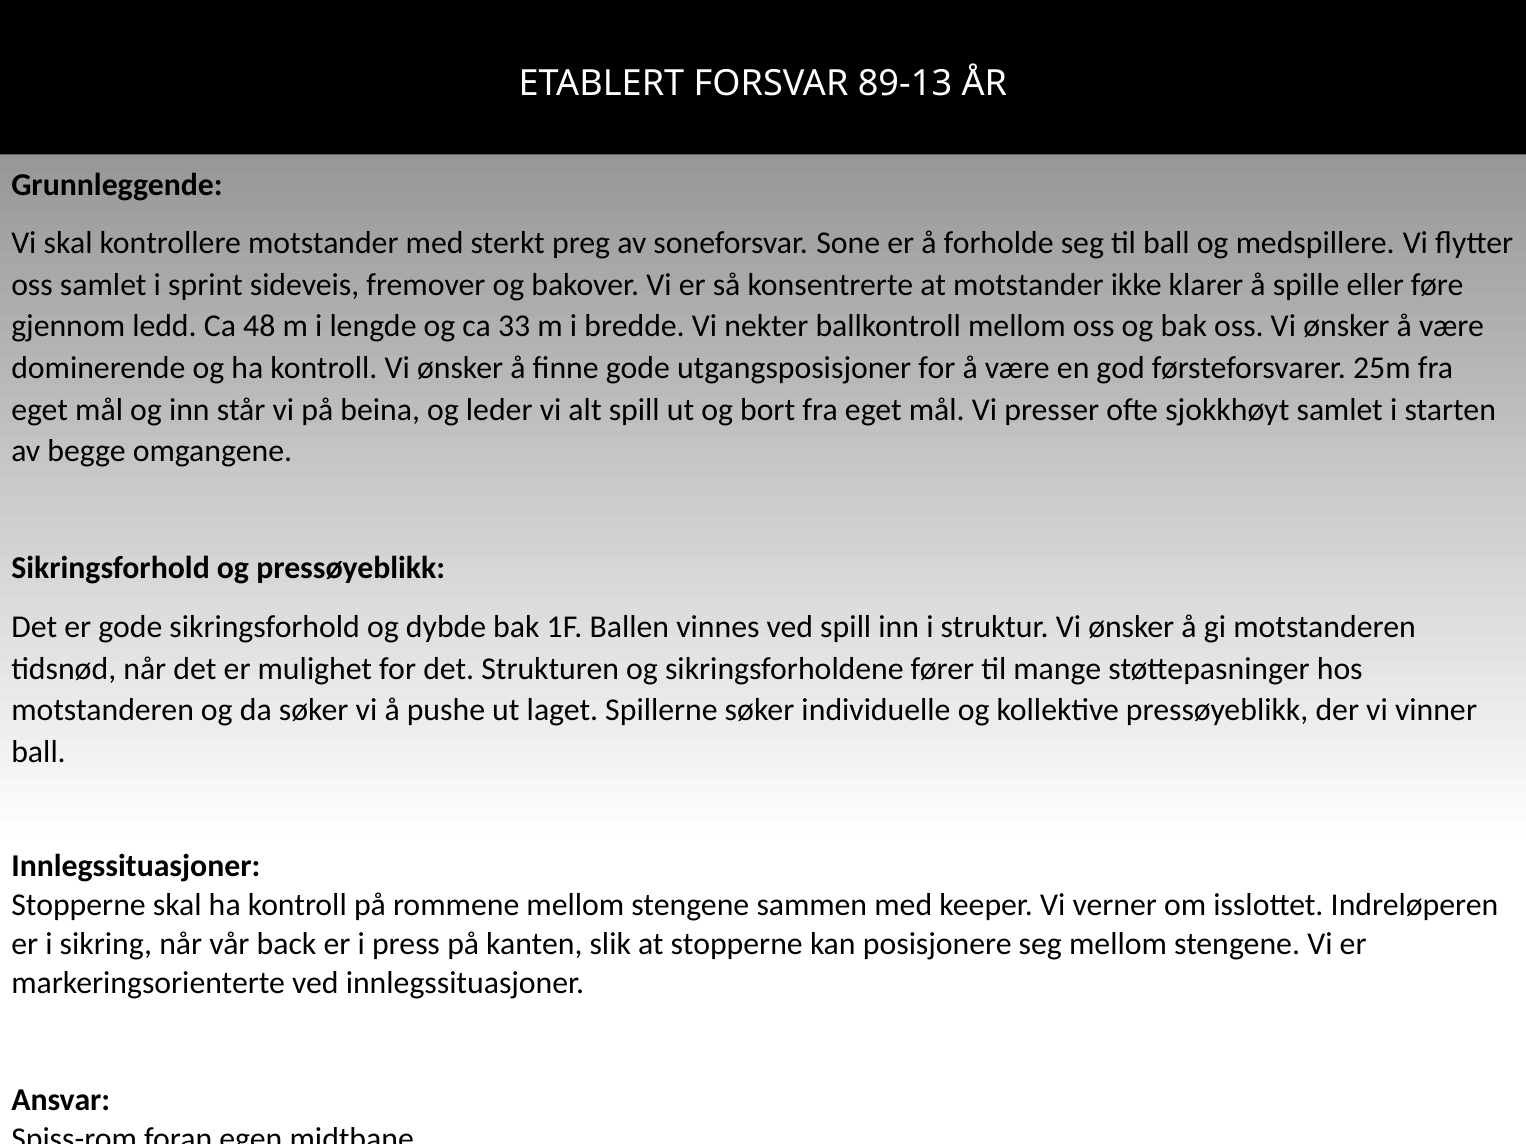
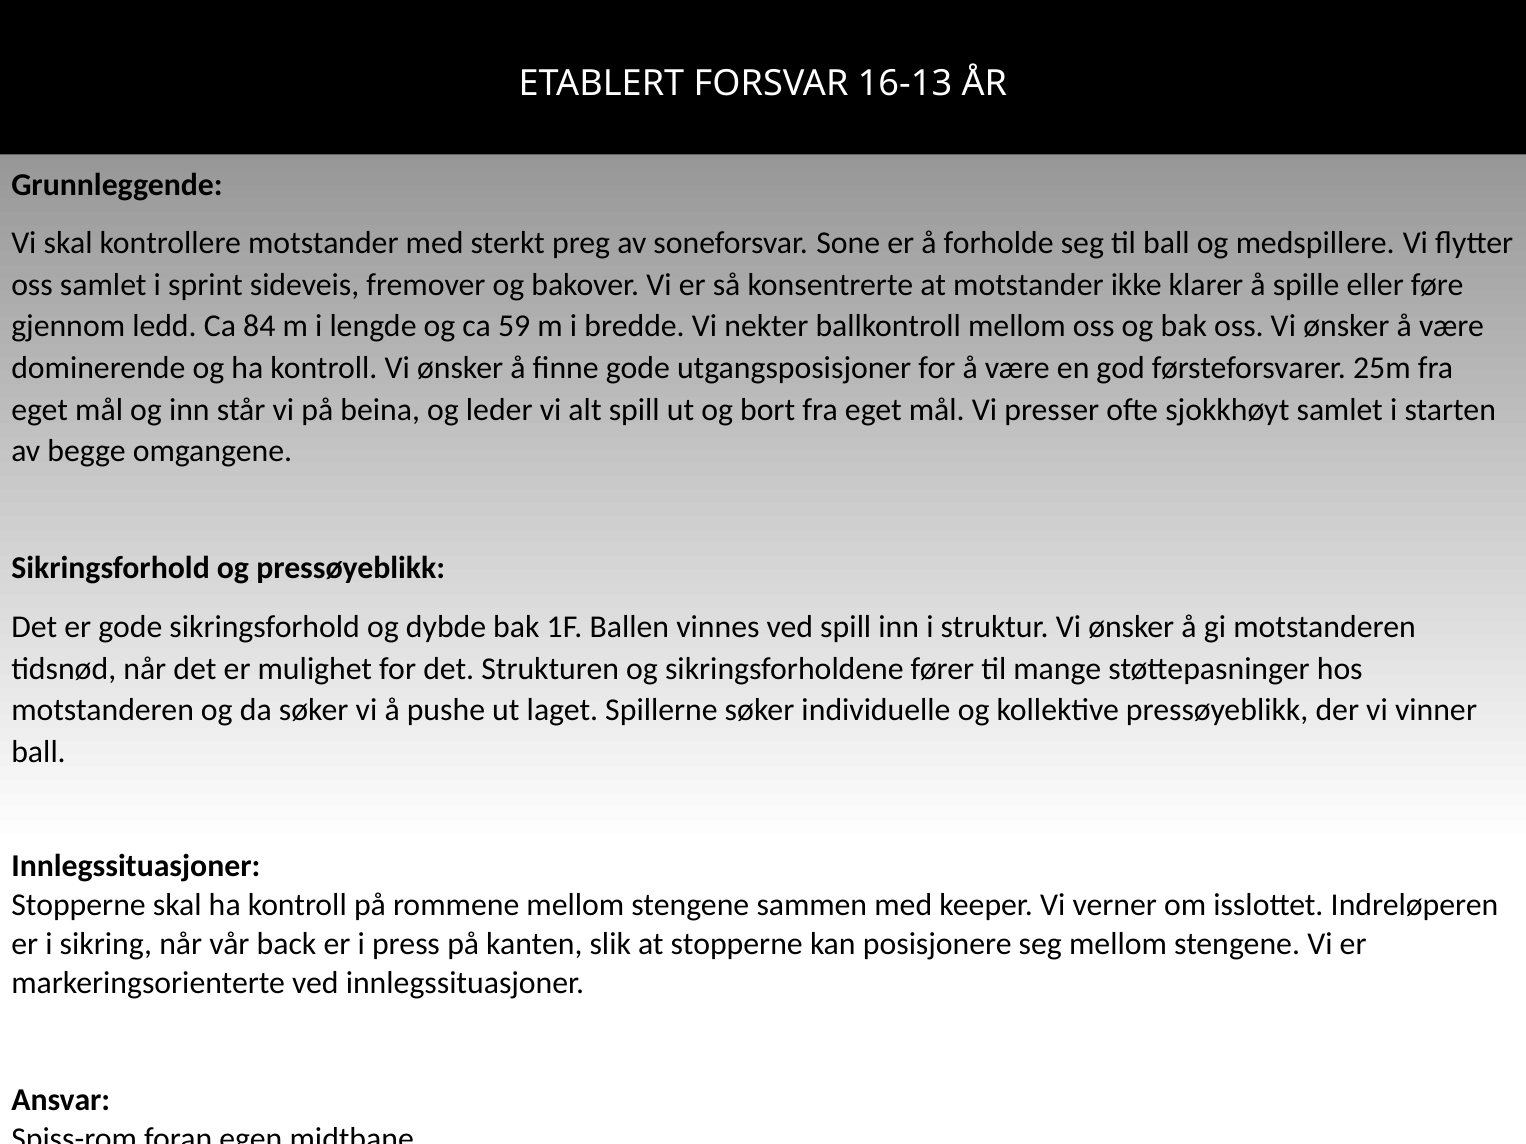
89-13: 89-13 -> 16-13
48: 48 -> 84
33: 33 -> 59
